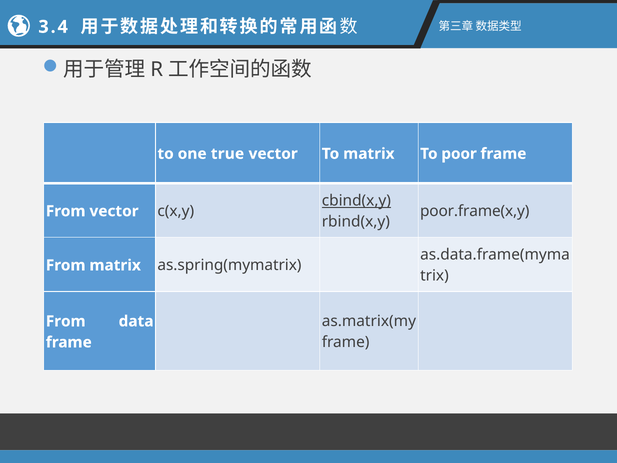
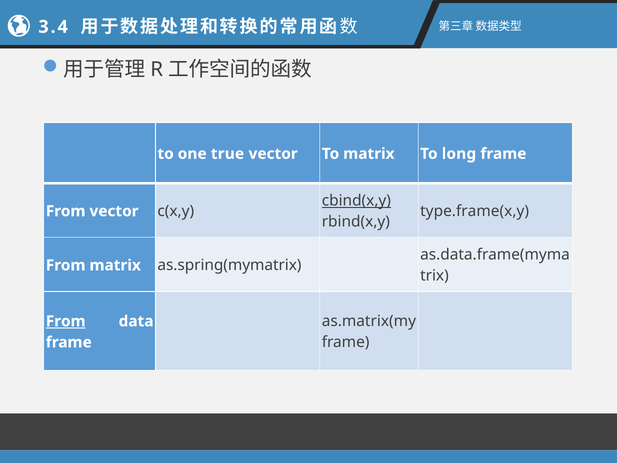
poor: poor -> long
poor.frame(x,y: poor.frame(x,y -> type.frame(x,y
From at (66, 321) underline: none -> present
